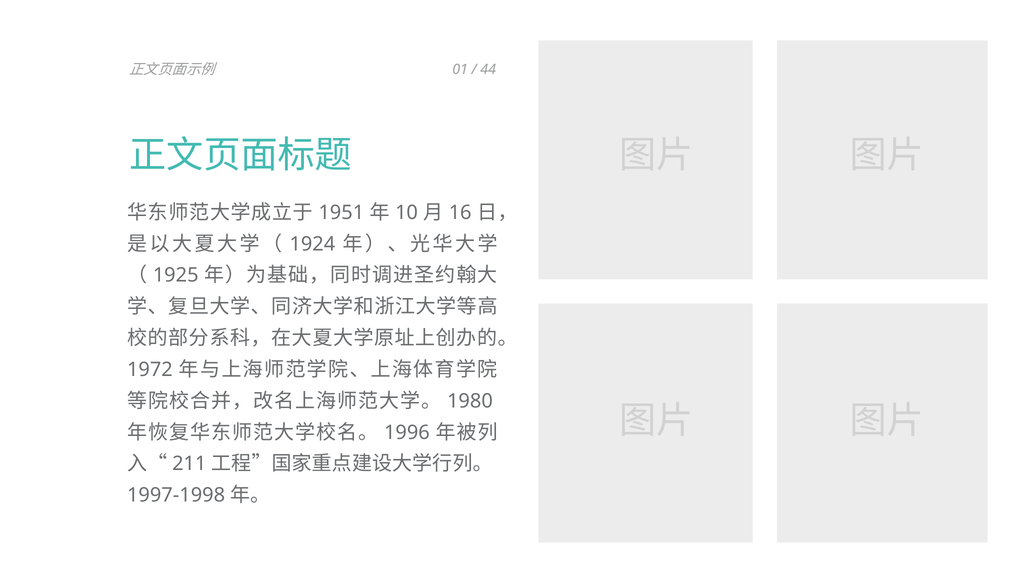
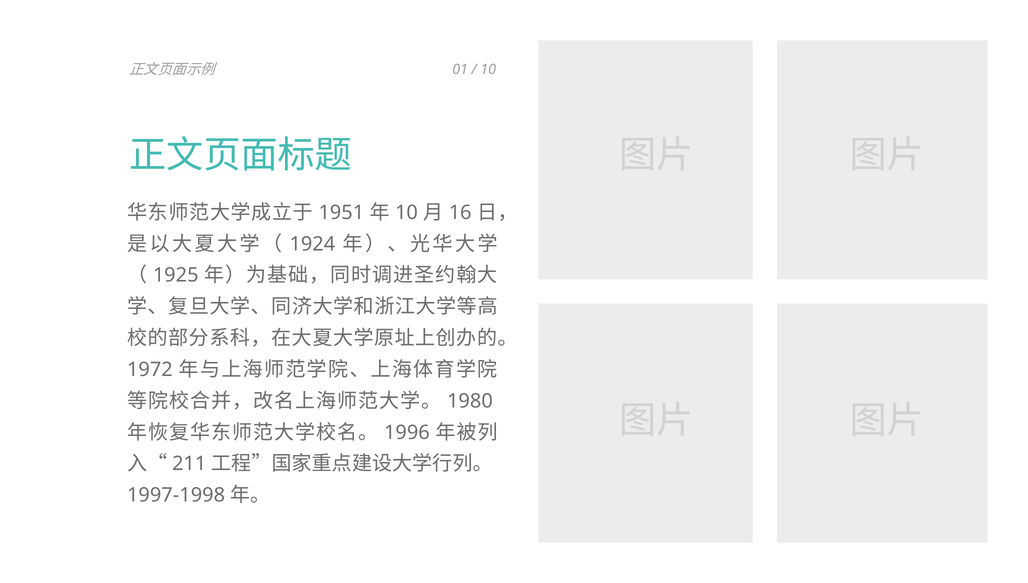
44 at (488, 70): 44 -> 10
